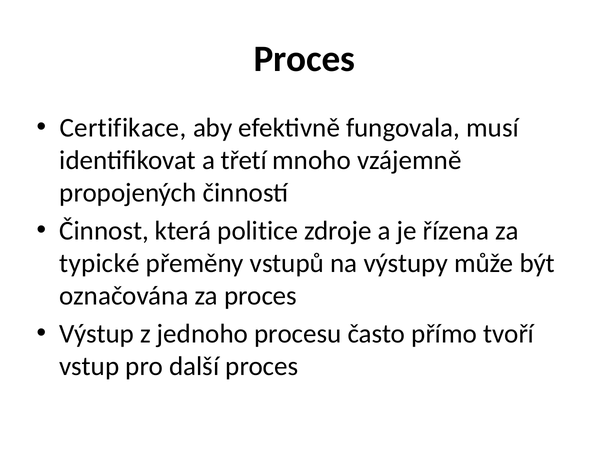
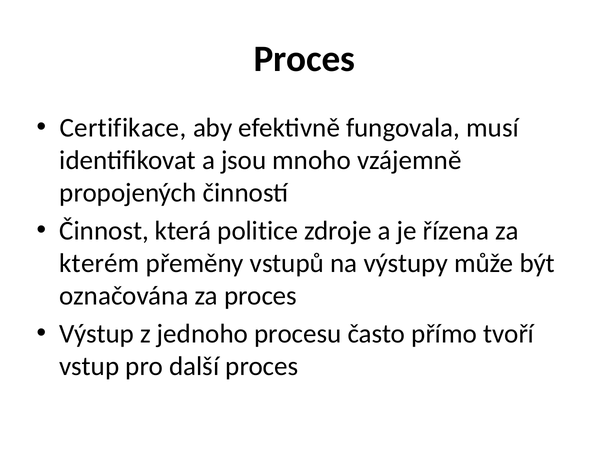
třetí: třetí -> jsou
typické: typické -> kterém
